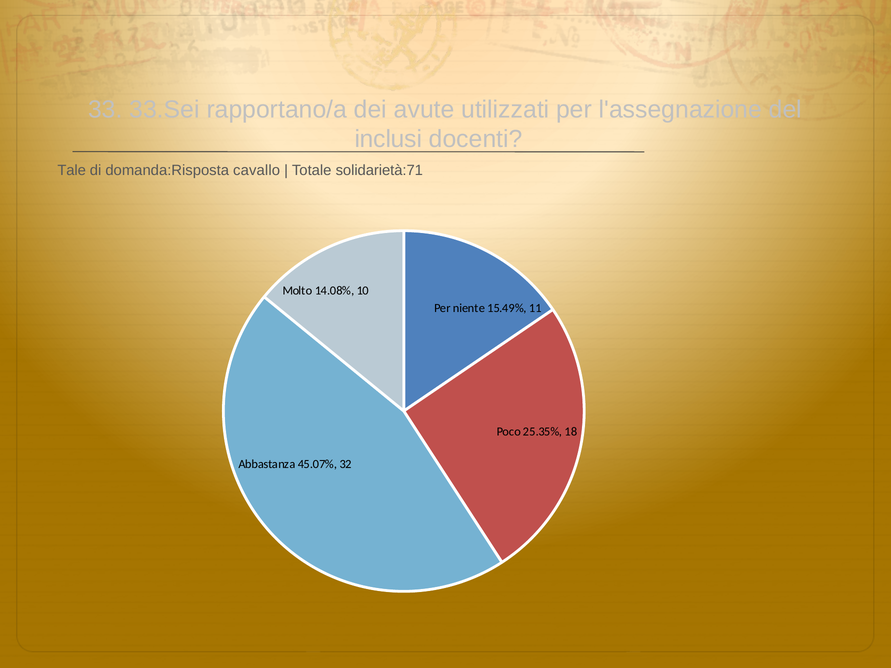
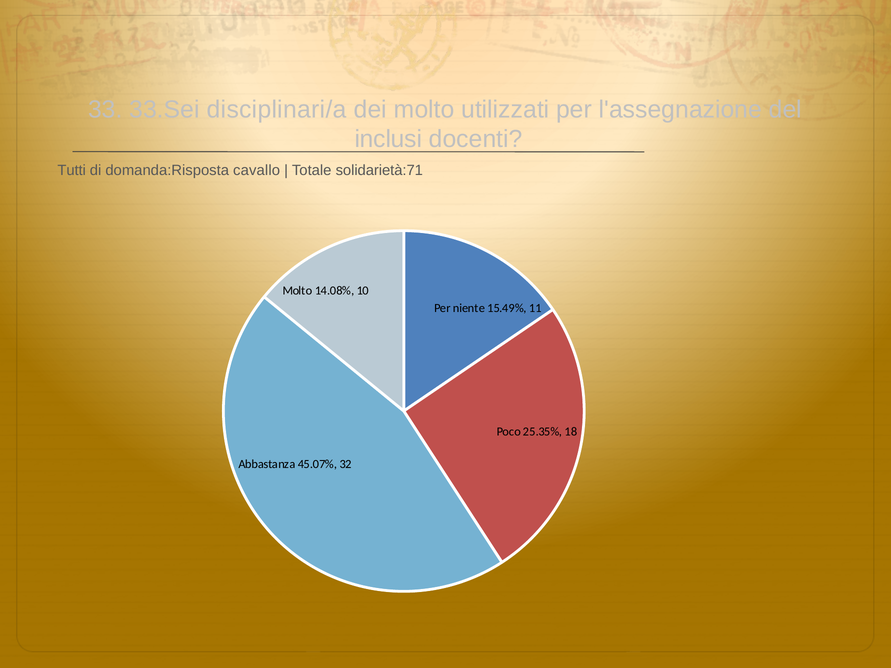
rapportano/a: rapportano/a -> disciplinari/a
dei avute: avute -> molto
Tale: Tale -> Tutti
